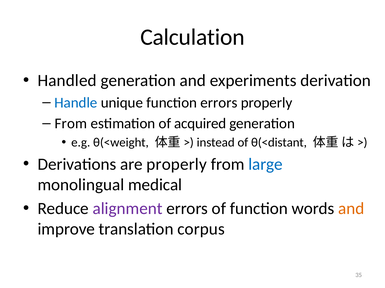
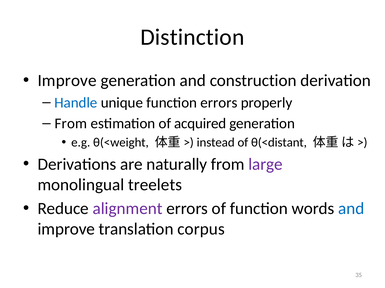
Calculation: Calculation -> Distinction
Handled at (67, 81): Handled -> Improve
experiments: experiments -> construction
are properly: properly -> naturally
large colour: blue -> purple
medical: medical -> treelets
and at (351, 209) colour: orange -> blue
